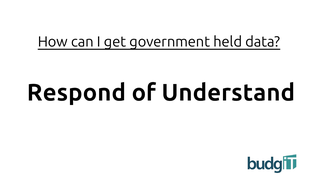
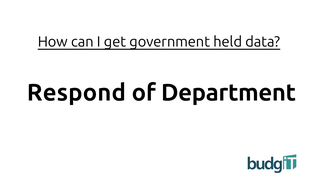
Understand: Understand -> Department
